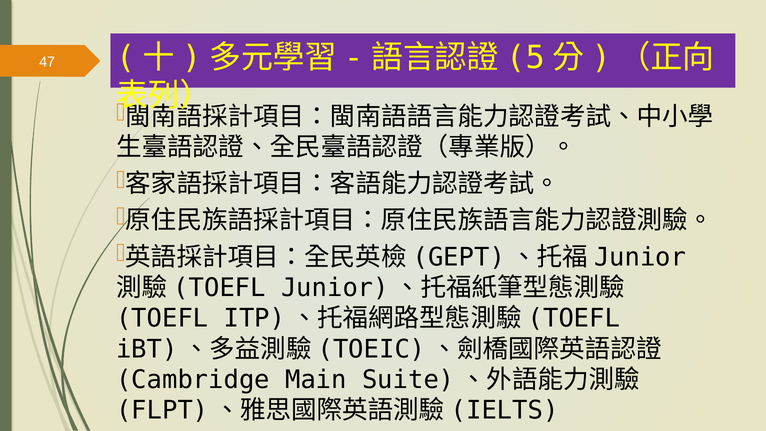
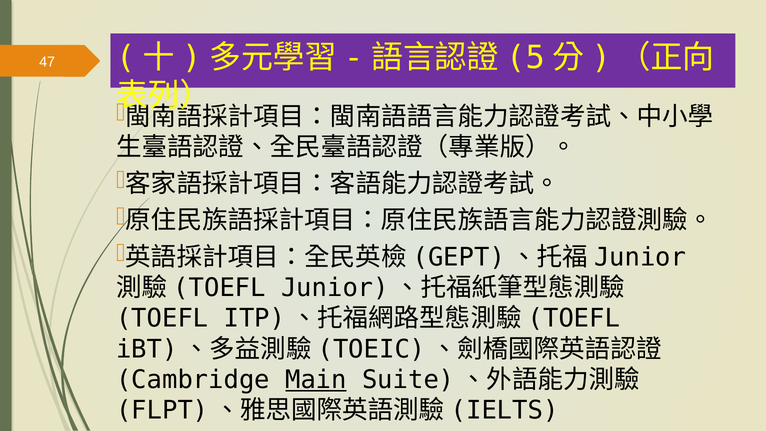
Main underline: none -> present
